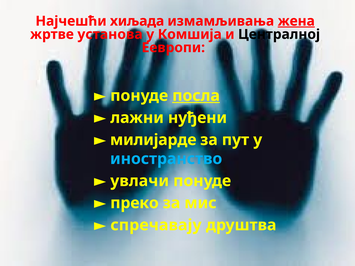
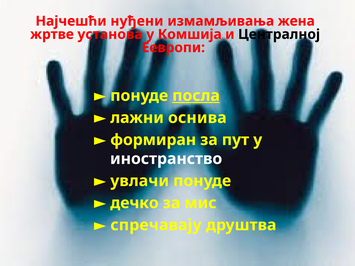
хиљада: хиљада -> нуђени
жена underline: present -> none
нуђени: нуђени -> оснива
милијарде: милијарде -> формиран
иностранство colour: light blue -> white
преко: преко -> дечко
